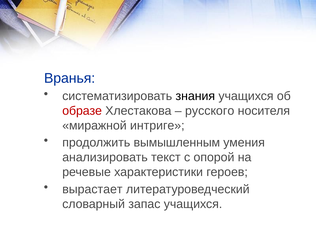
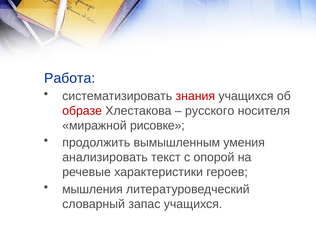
Вранья: Вранья -> Работа
знания colour: black -> red
интриге: интриге -> рисовке
вырастает: вырастает -> мышления
